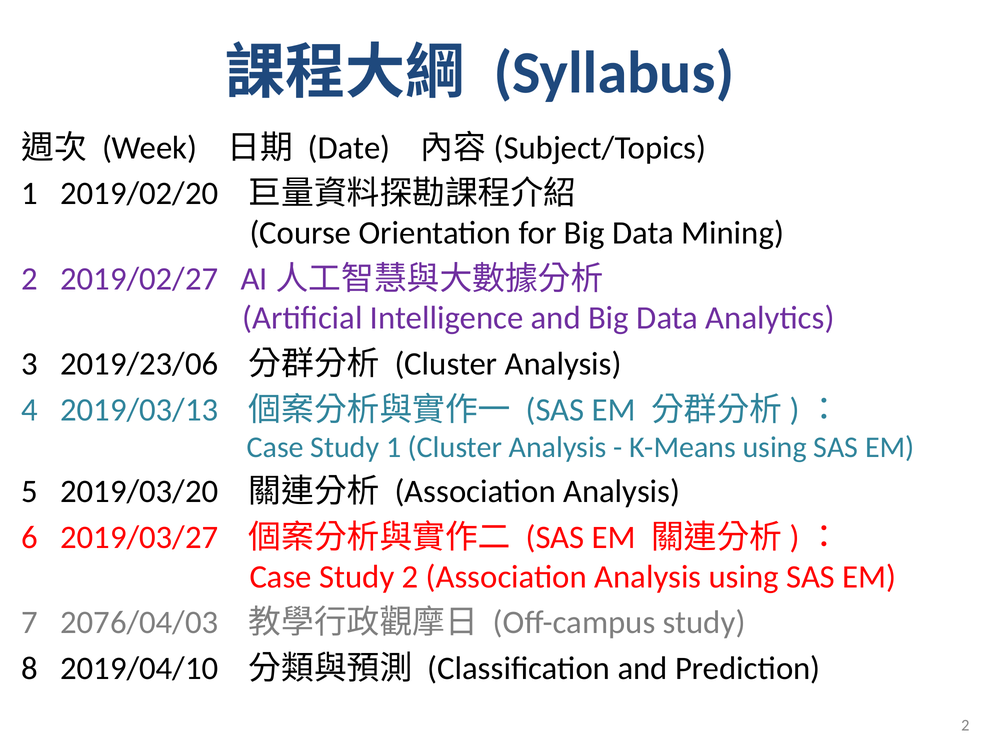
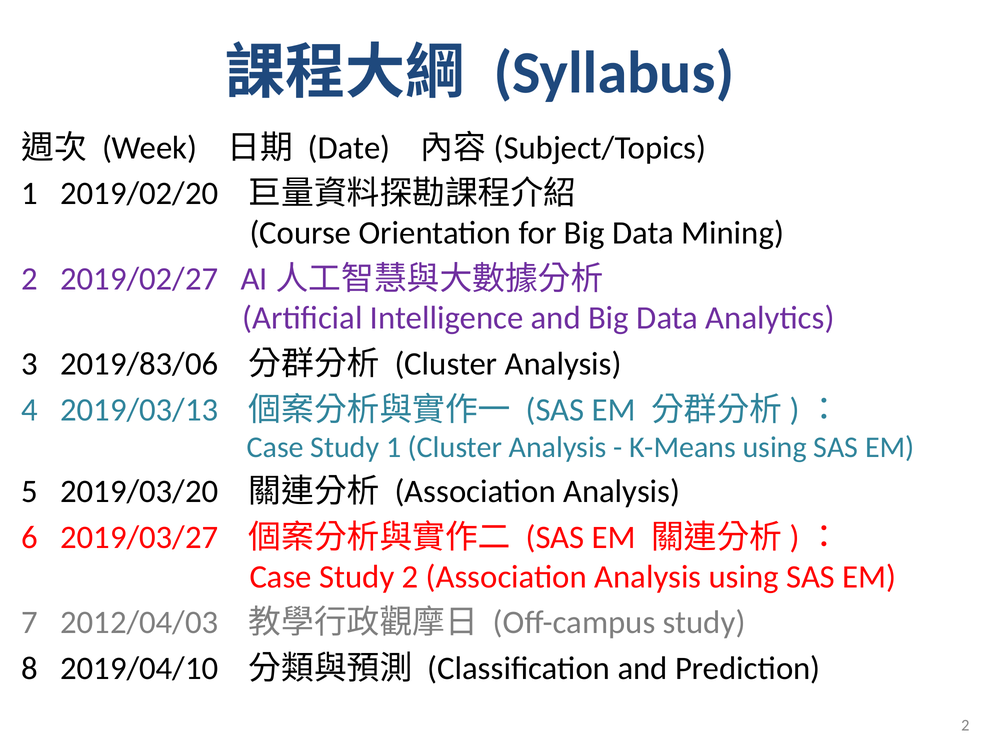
2019/23/06: 2019/23/06 -> 2019/83/06
2076/04/03: 2076/04/03 -> 2012/04/03
